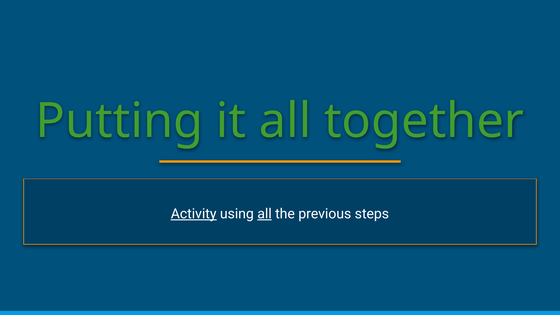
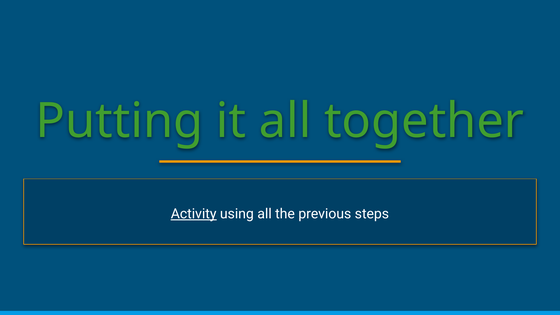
all at (265, 214) underline: present -> none
